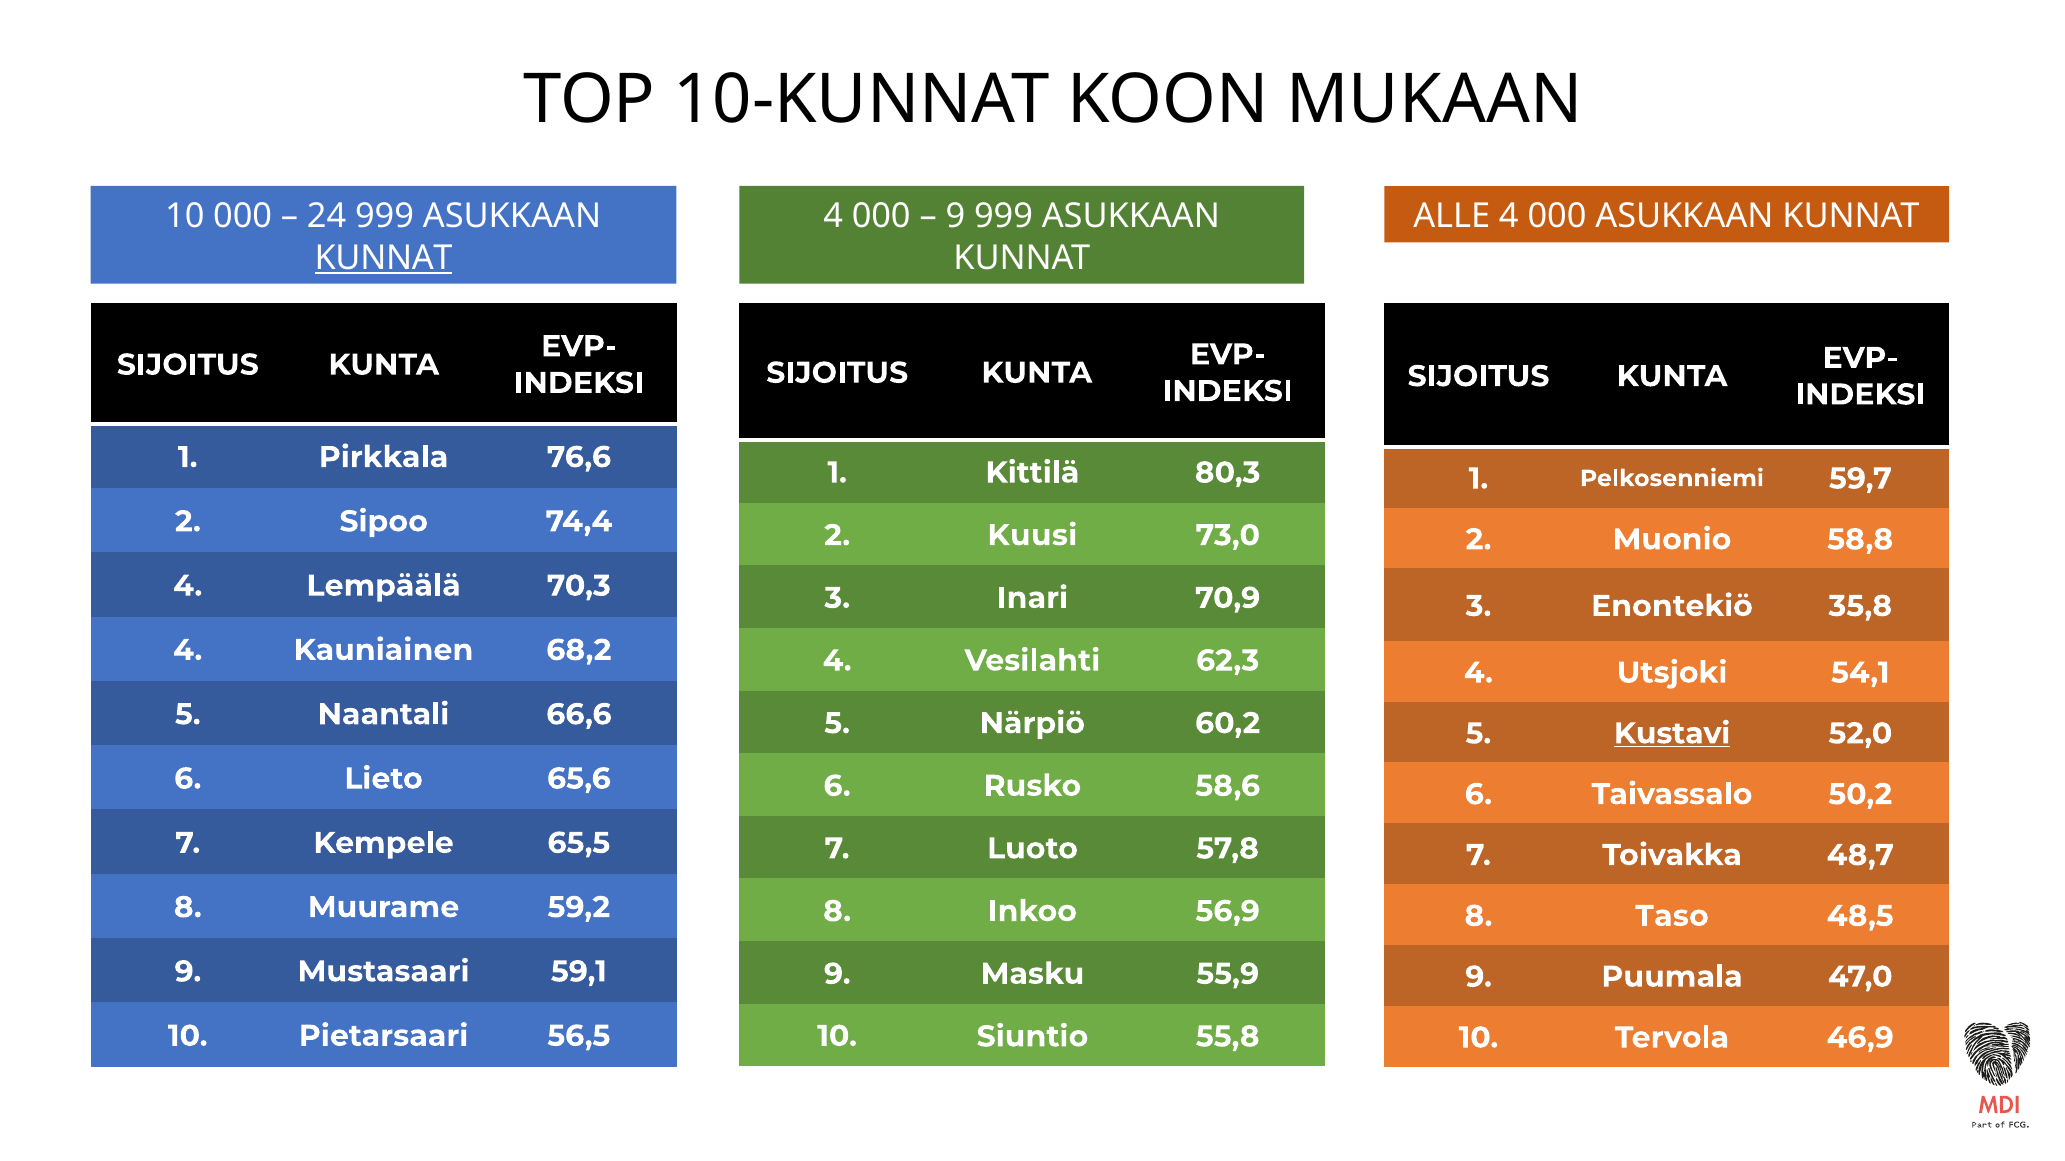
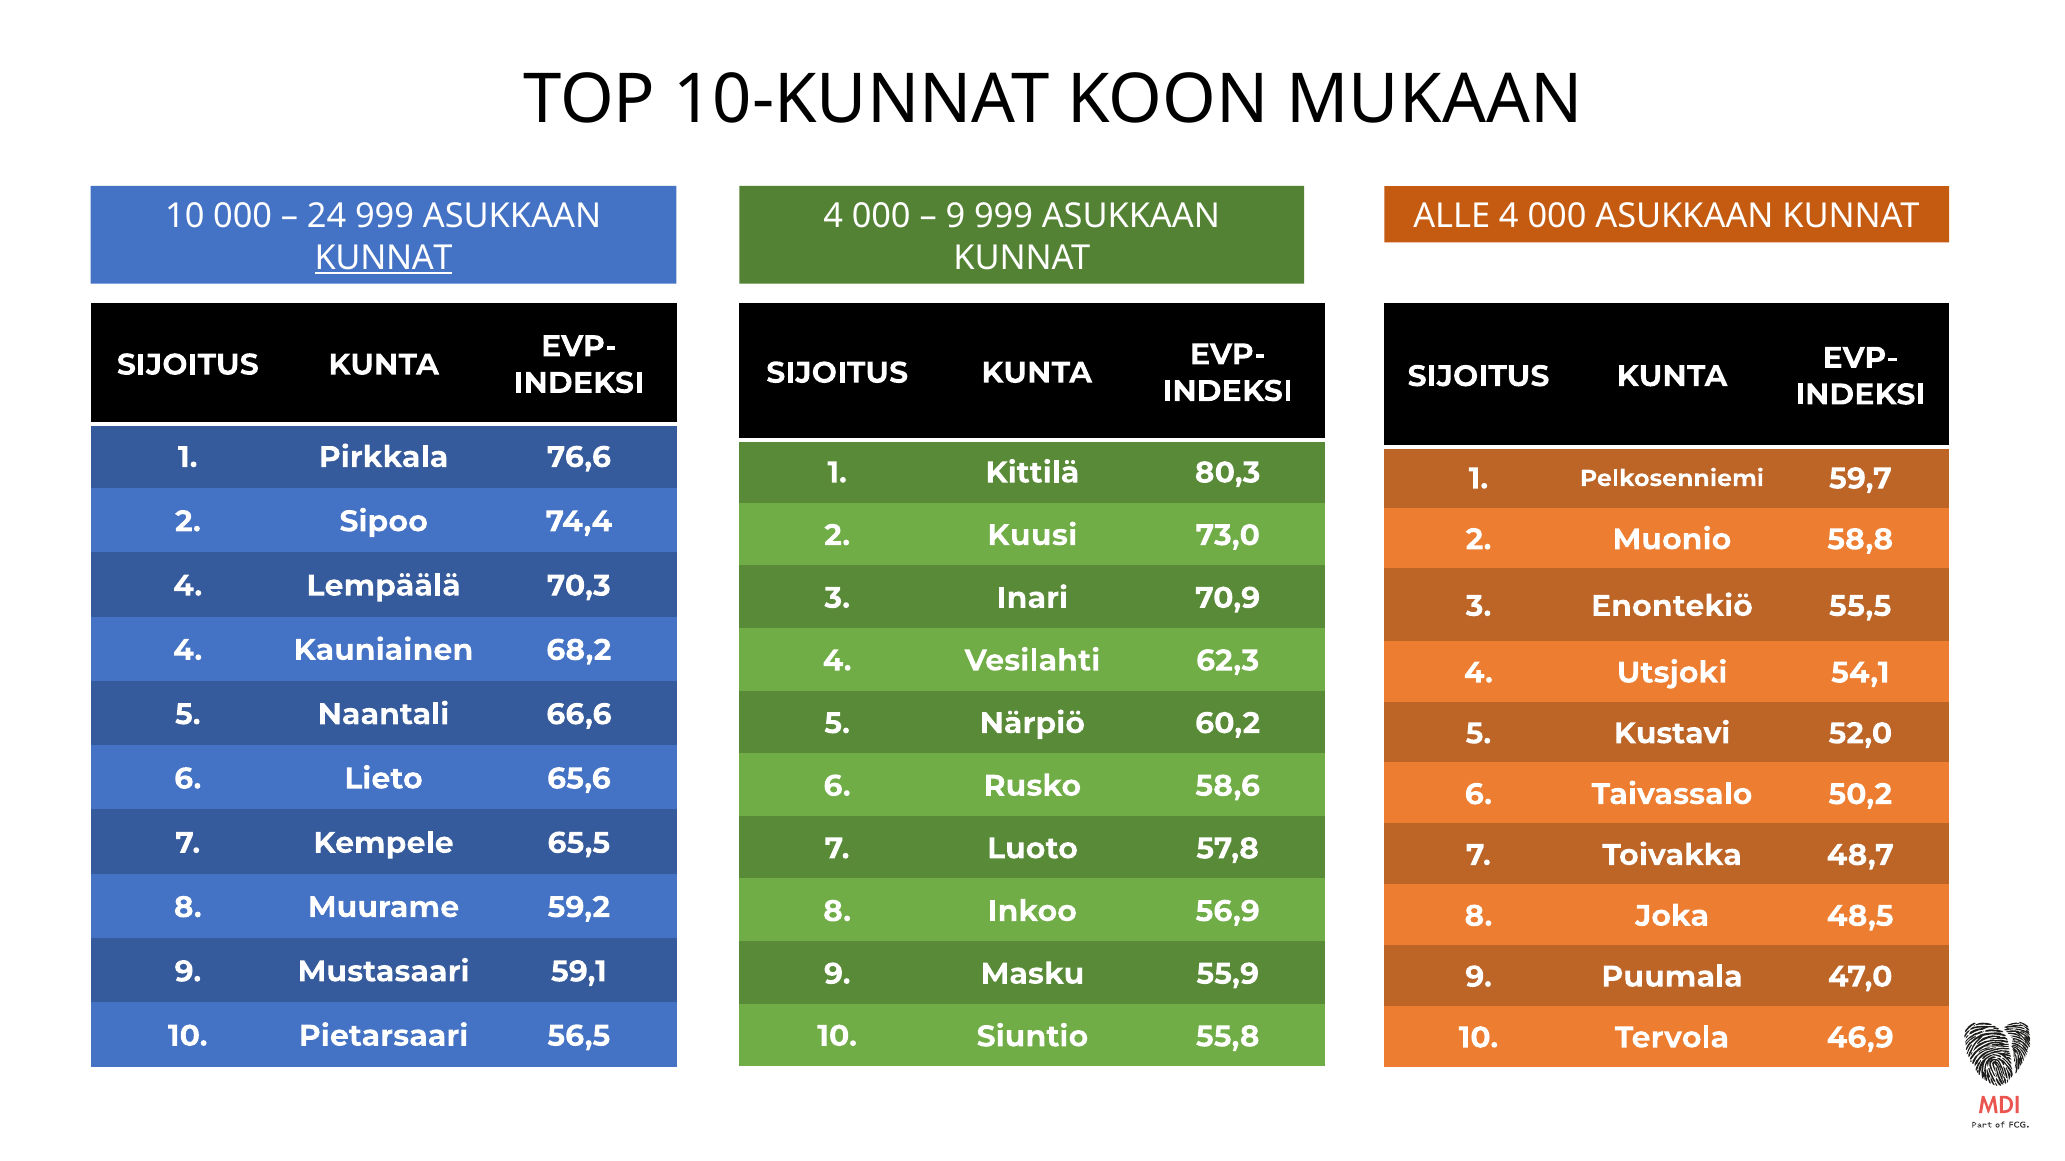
35,8: 35,8 -> 55,5
Kustavi underline: present -> none
Taso: Taso -> Joka
